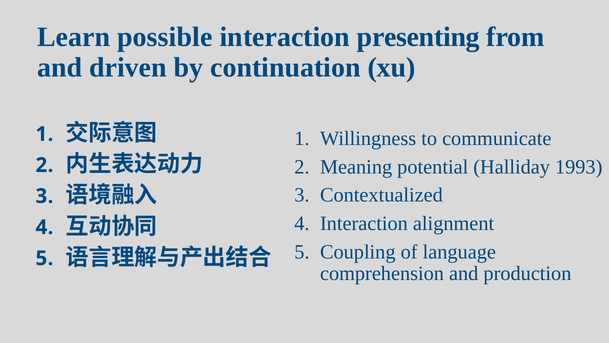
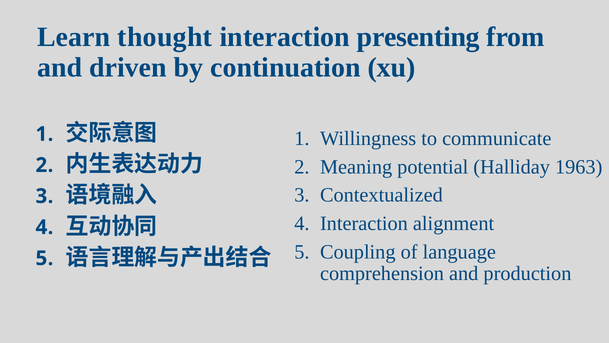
possible: possible -> thought
1993: 1993 -> 1963
